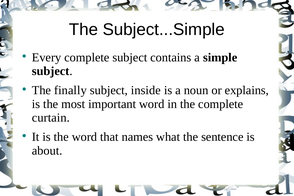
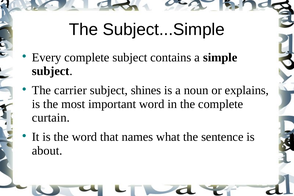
finally: finally -> carrier
inside: inside -> shines
